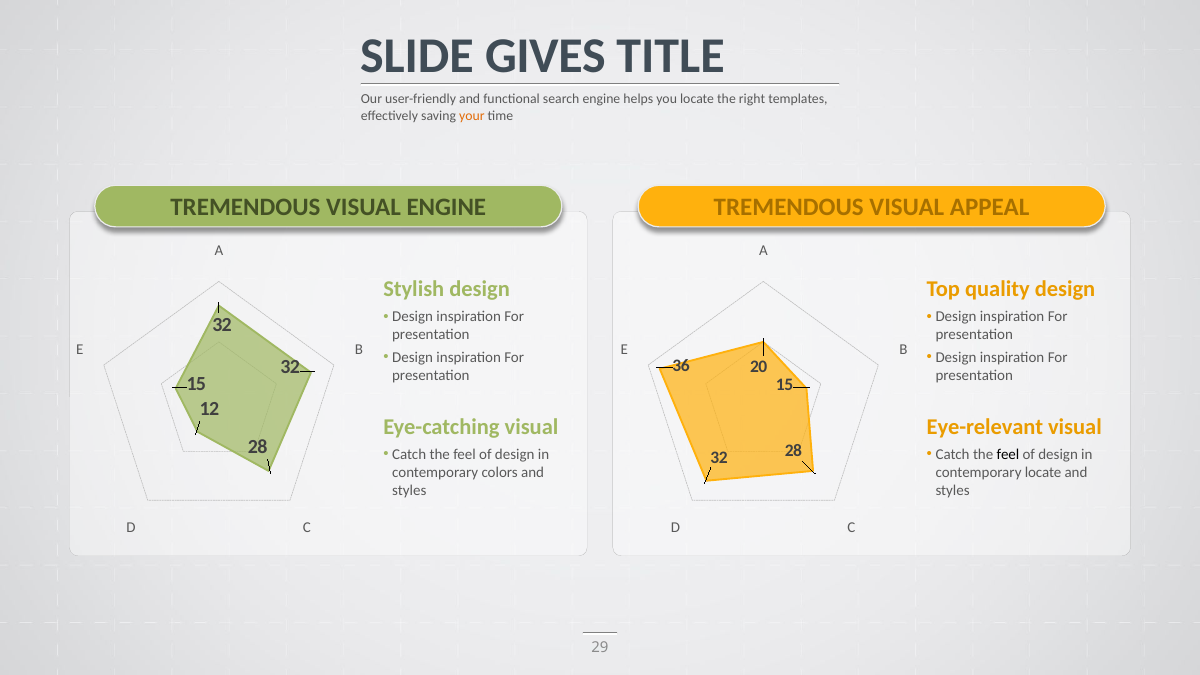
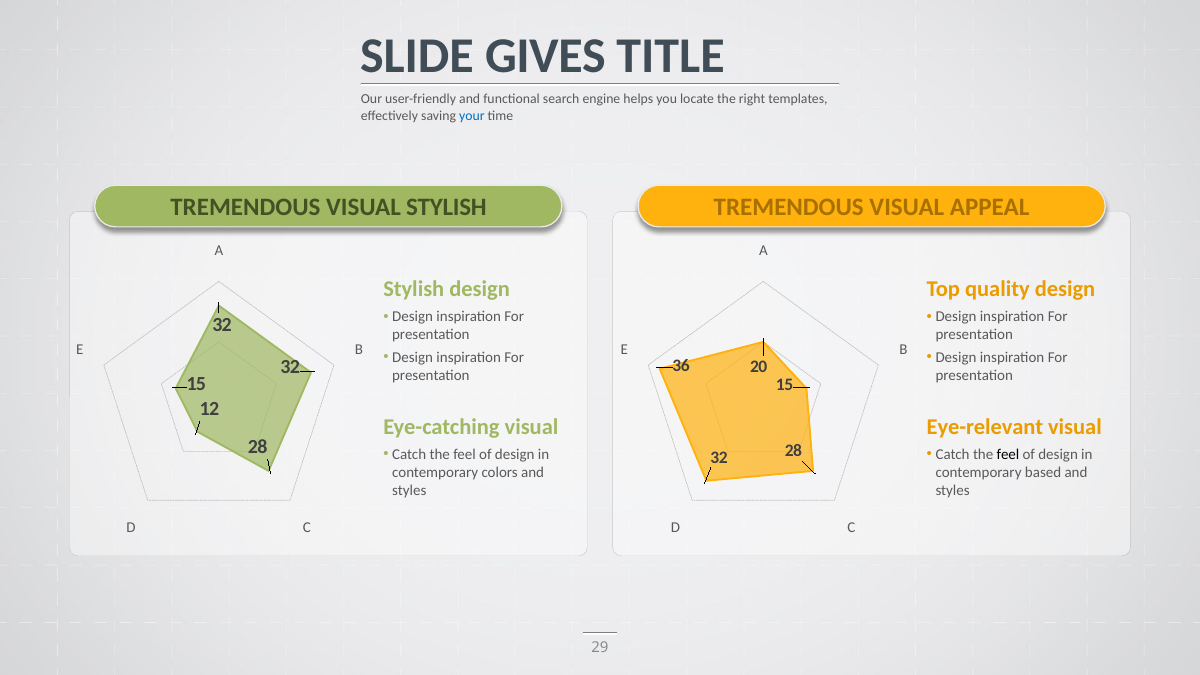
your colour: orange -> blue
VISUAL ENGINE: ENGINE -> STYLISH
contemporary locate: locate -> based
